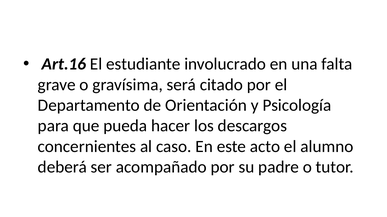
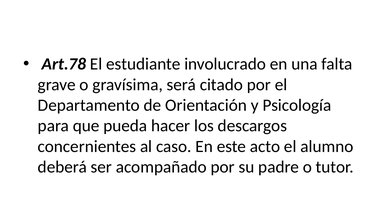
Art.16: Art.16 -> Art.78
